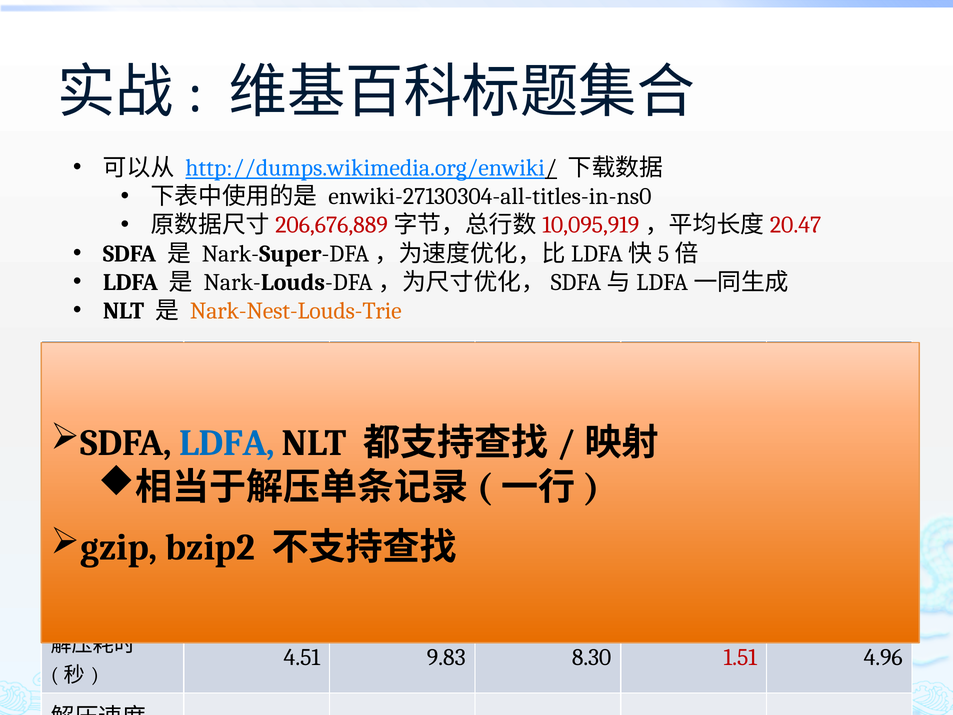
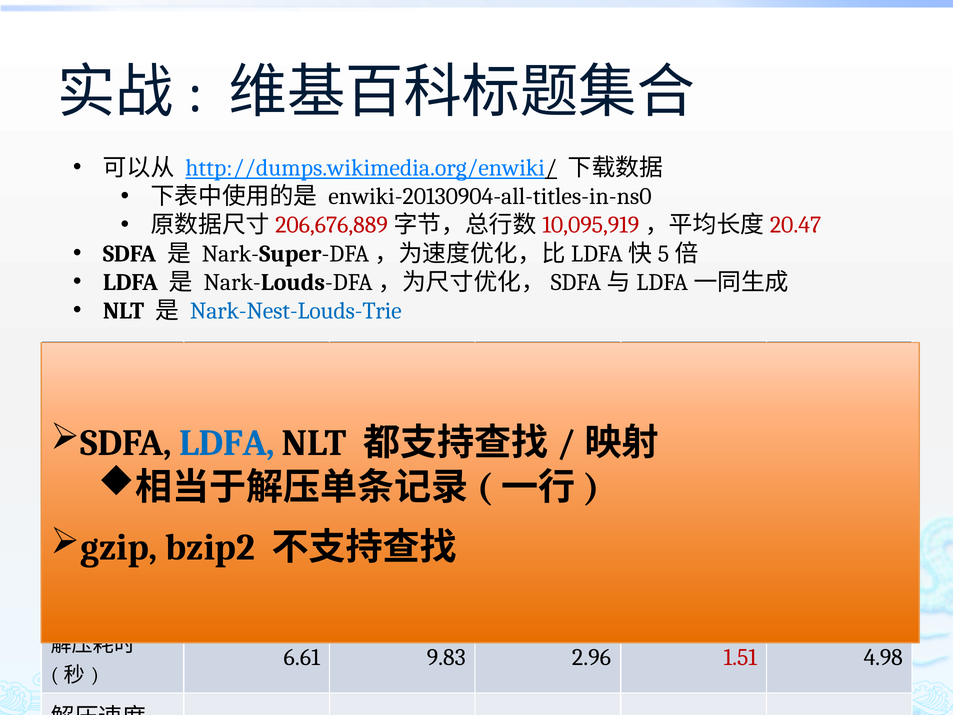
enwiki-27130304-all-titles-in-ns0: enwiki-27130304-all-titles-in-ns0 -> enwiki-20130904-all-titles-in-ns0
Nark-Nest-Louds-Trie colour: orange -> blue
4.51: 4.51 -> 6.61
8.30: 8.30 -> 2.96
4.96: 4.96 -> 4.98
